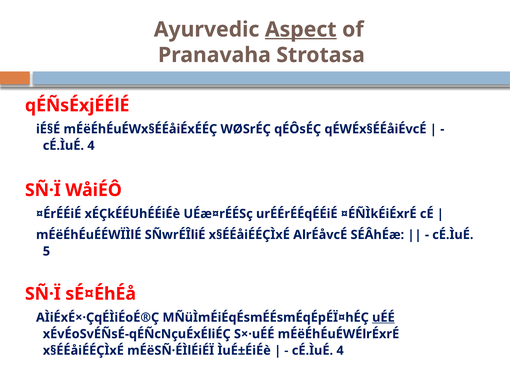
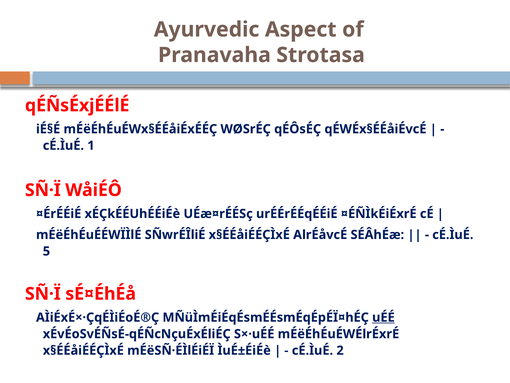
Aspect underline: present -> none
4 at (91, 145): 4 -> 1
4 at (340, 350): 4 -> 2
